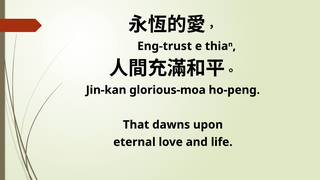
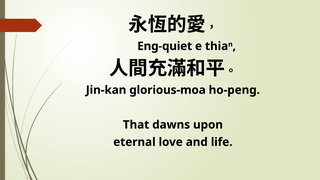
Eng-trust: Eng-trust -> Eng-quiet
